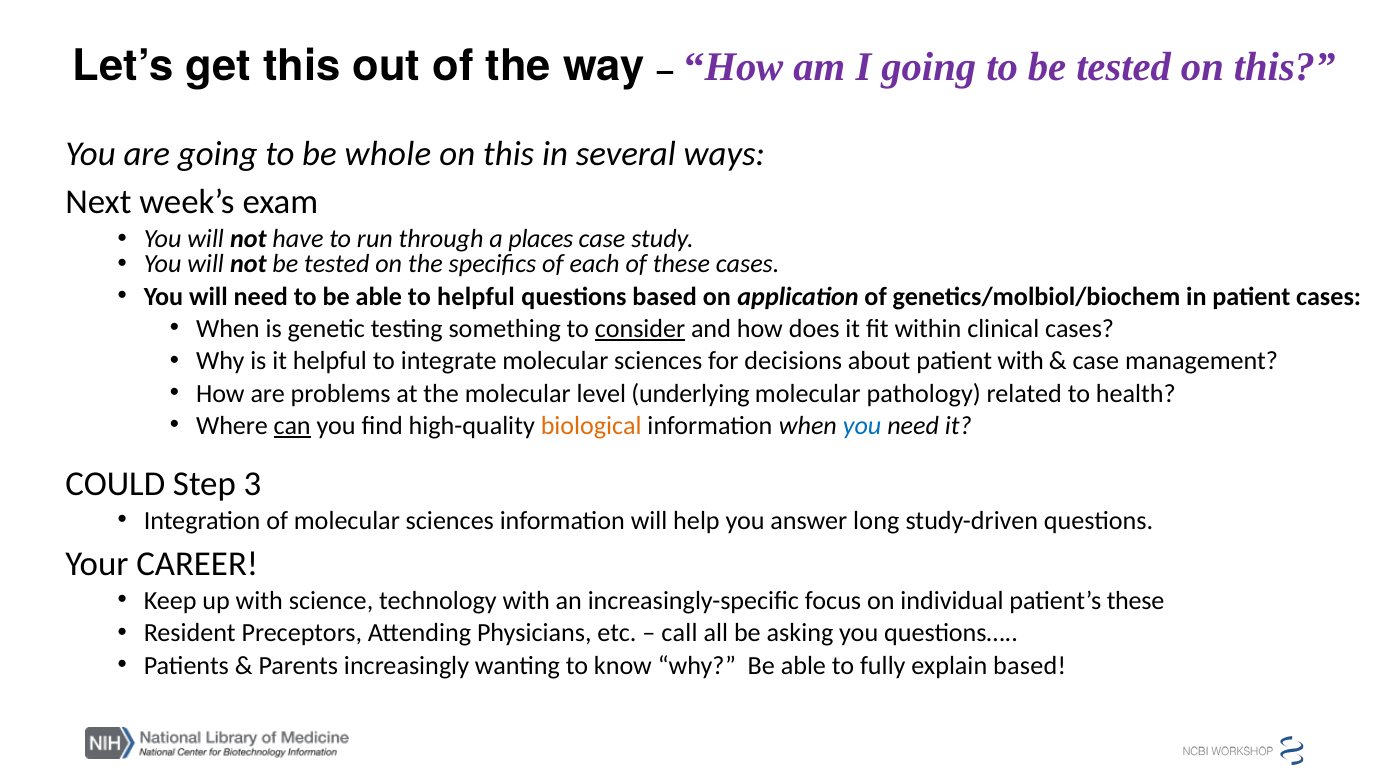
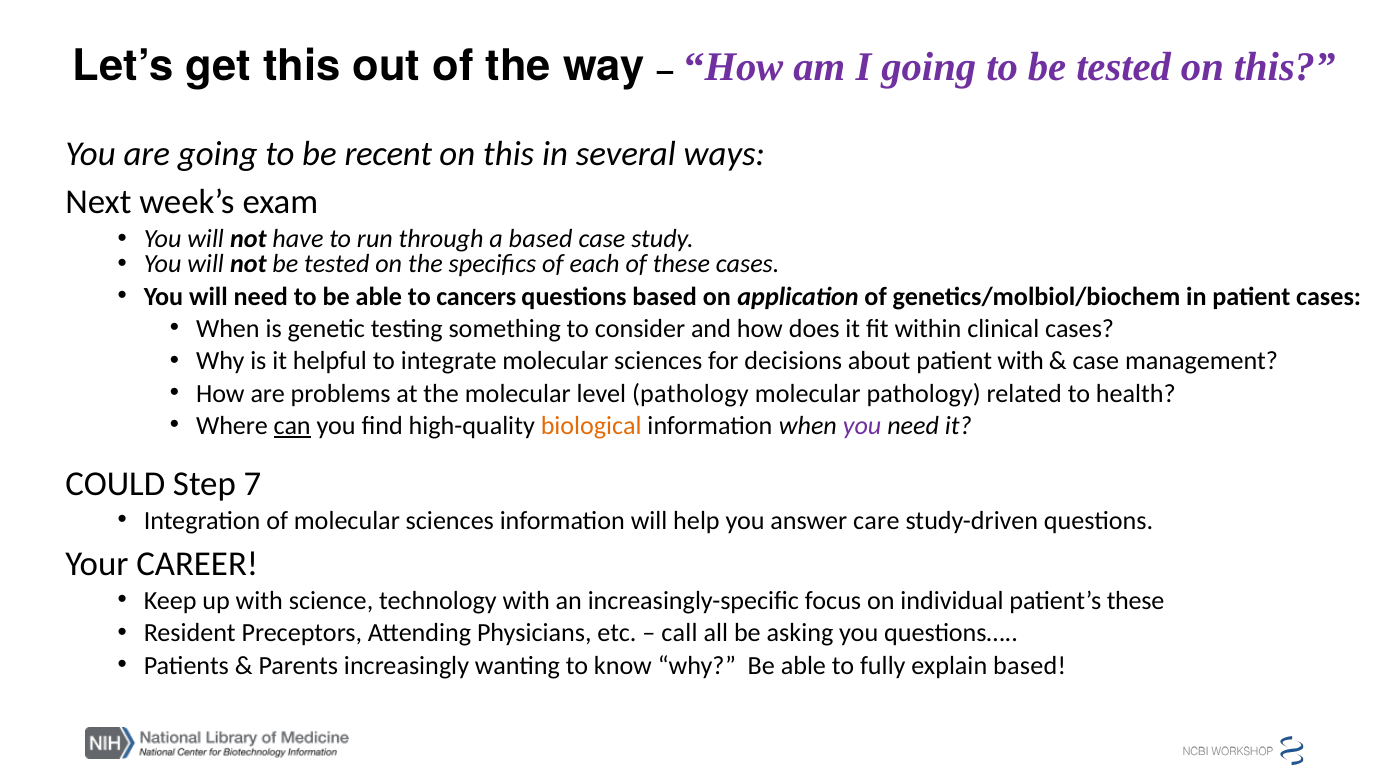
whole: whole -> recent
a places: places -> based
to helpful: helpful -> cancers
consider underline: present -> none
level underlying: underlying -> pathology
you at (862, 426) colour: blue -> purple
3: 3 -> 7
long: long -> care
